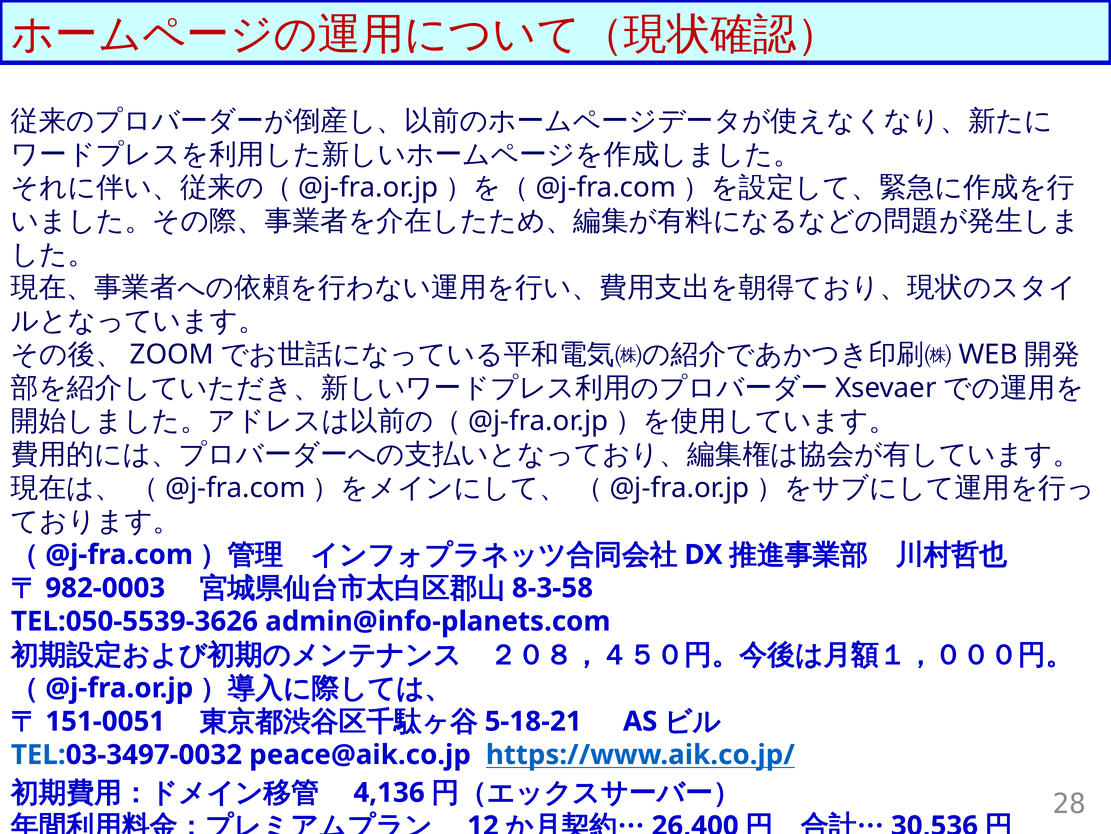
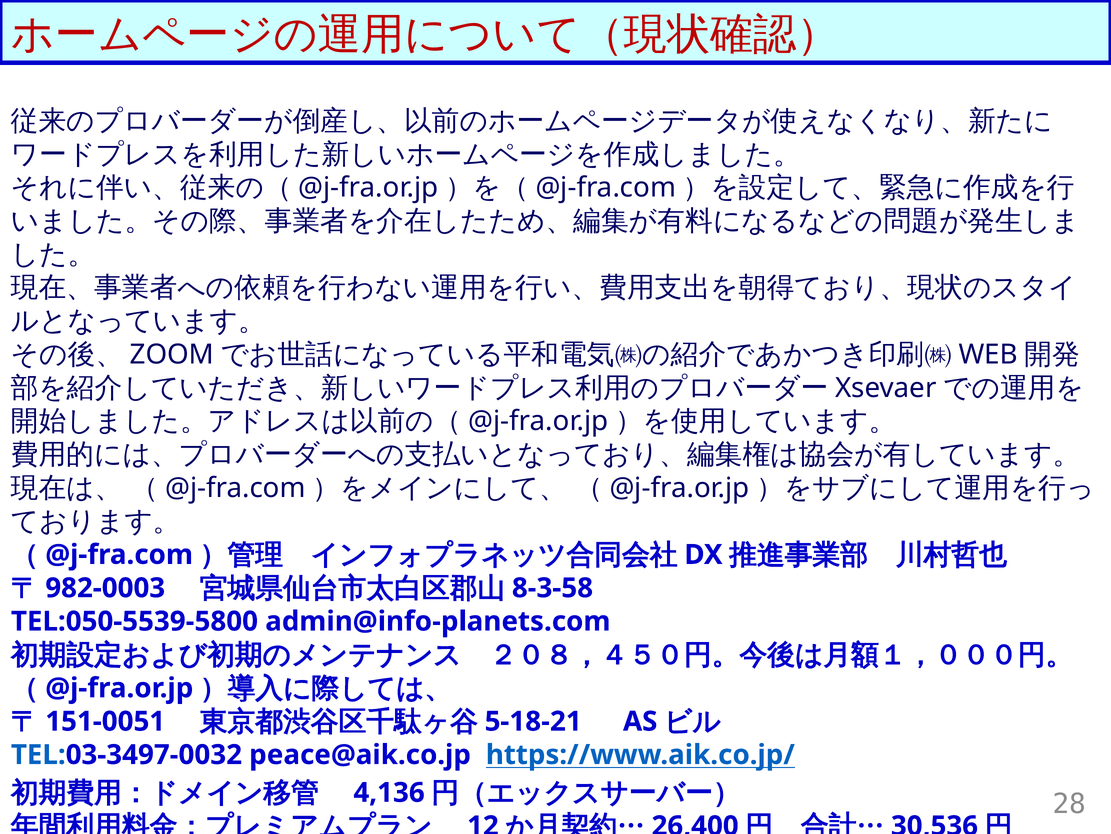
TEL:050-5539-3626: TEL:050-5539-3626 -> TEL:050-5539-5800
